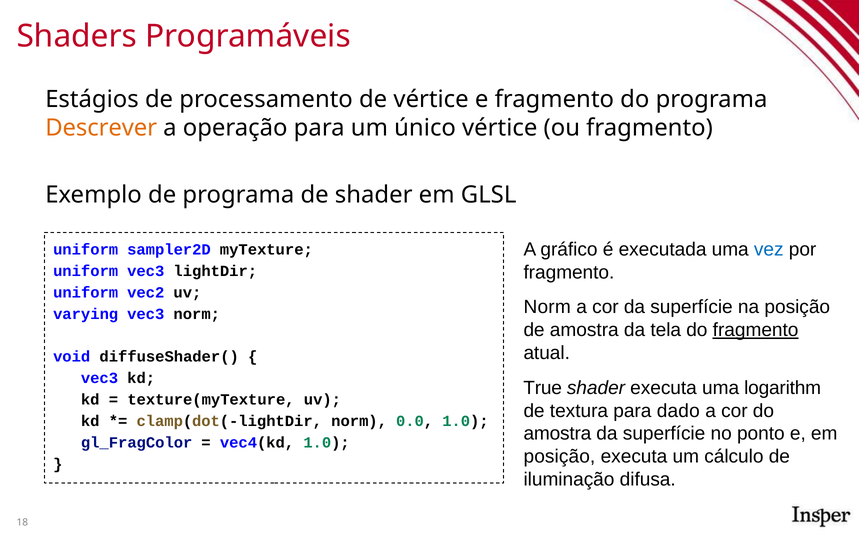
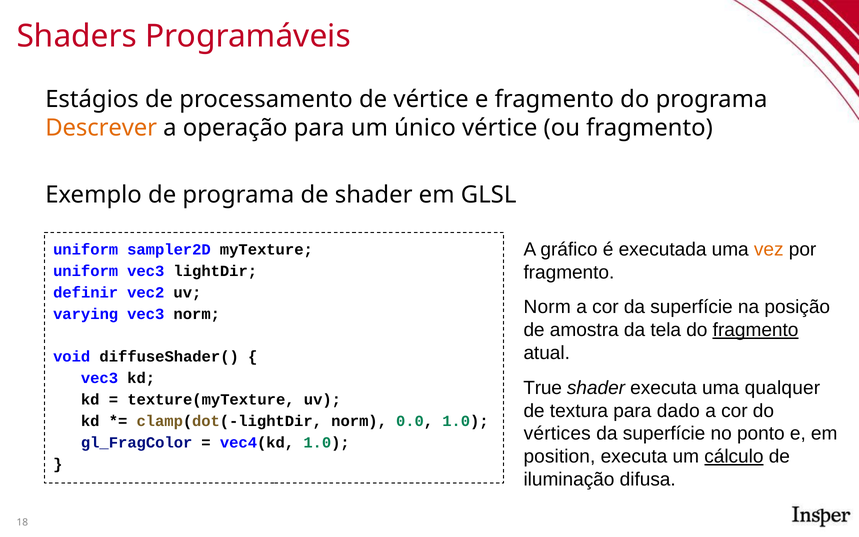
vez colour: blue -> orange
uniform at (86, 293): uniform -> definir
logarithm: logarithm -> qualquer
amostra at (557, 434): amostra -> vértices
posição at (559, 456): posição -> position
cálculo underline: none -> present
